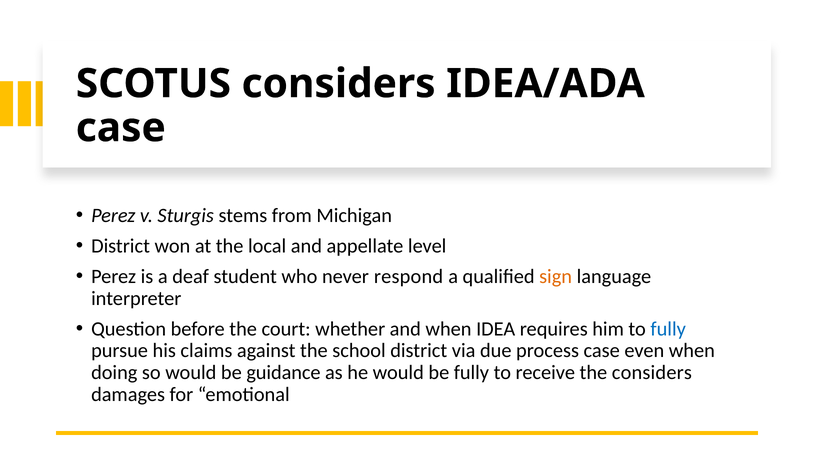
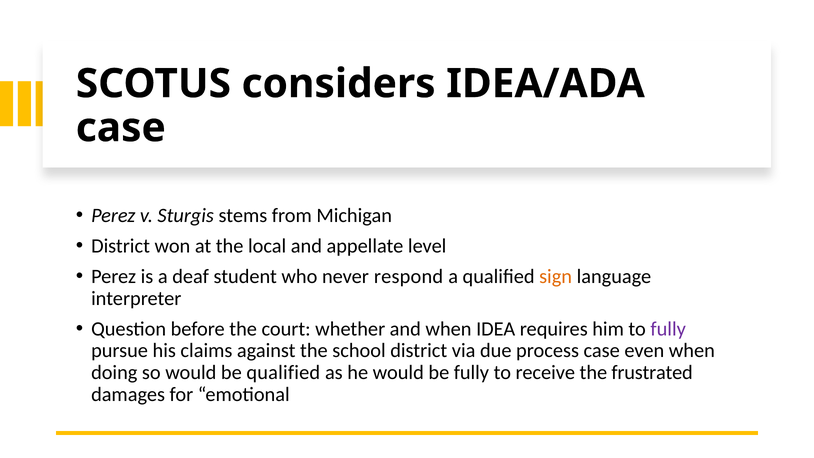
fully at (668, 329) colour: blue -> purple
be guidance: guidance -> qualified
the considers: considers -> frustrated
